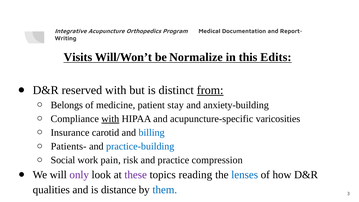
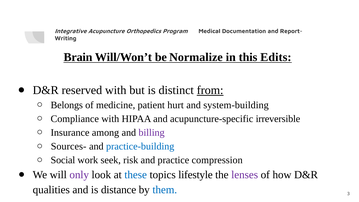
Visits: Visits -> Brain
stay: stay -> hurt
anxiety-building: anxiety-building -> system-building
with at (110, 119) underline: present -> none
varicosities: varicosities -> irreversible
carotid: carotid -> among
billing colour: blue -> purple
Patients-: Patients- -> Sources-
pain: pain -> seek
these colour: purple -> blue
reading: reading -> lifestyle
lenses colour: blue -> purple
